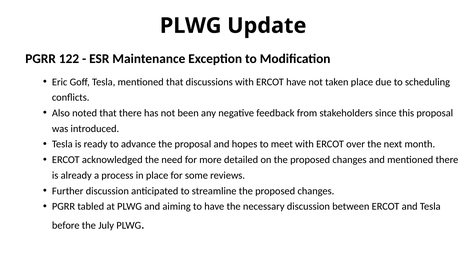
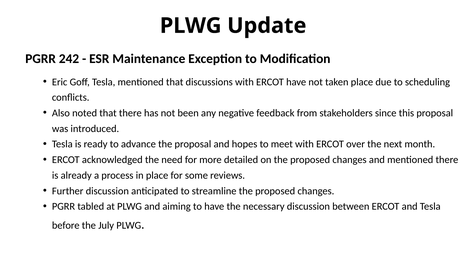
122: 122 -> 242
